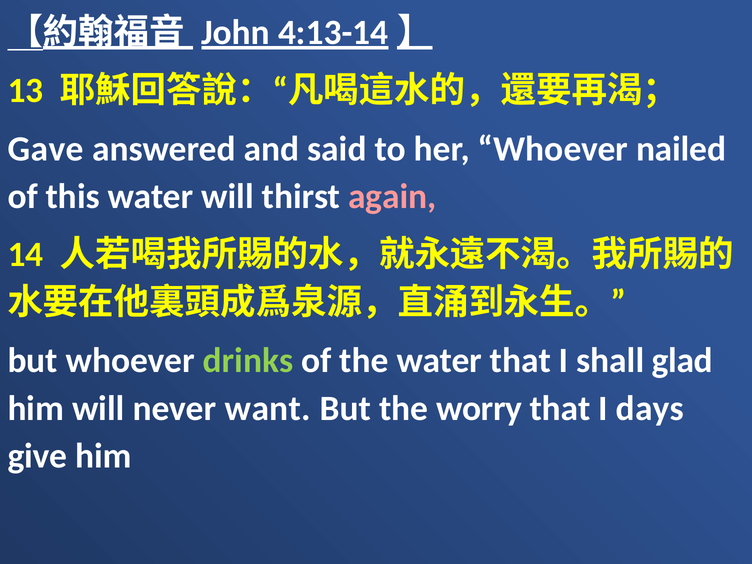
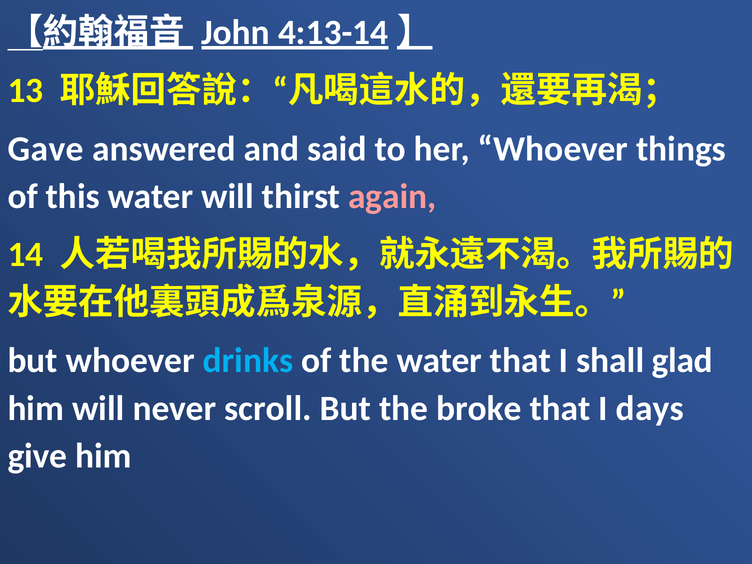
nailed: nailed -> things
drinks colour: light green -> light blue
want: want -> scroll
worry: worry -> broke
